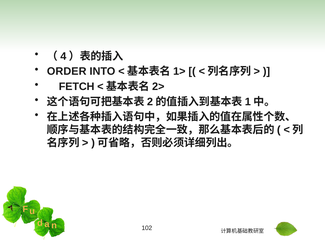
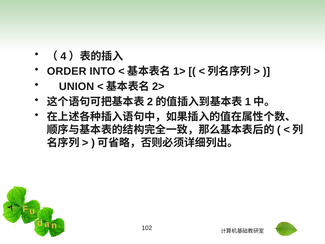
FETCH: FETCH -> UNION
